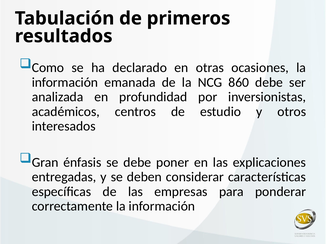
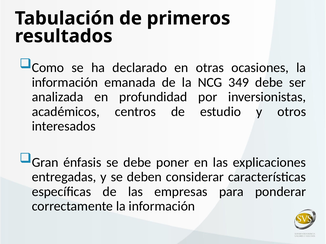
860: 860 -> 349
